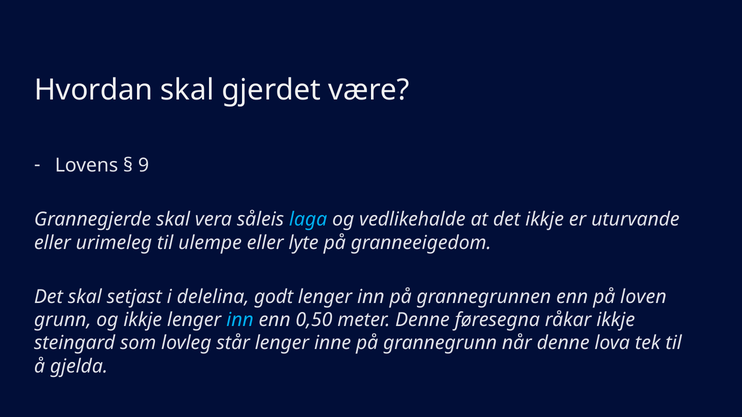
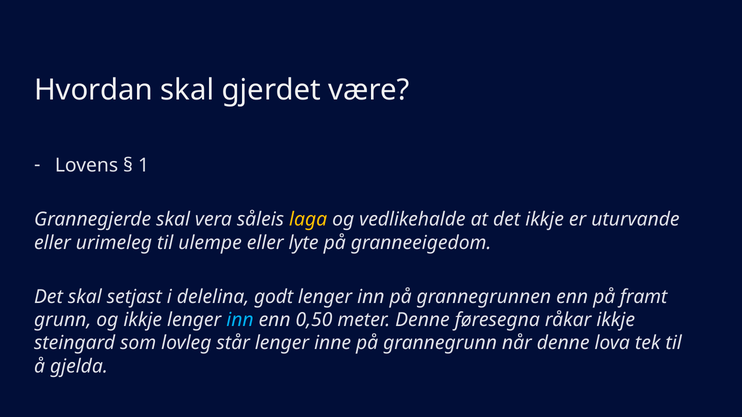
9: 9 -> 1
laga colour: light blue -> yellow
loven: loven -> framt
